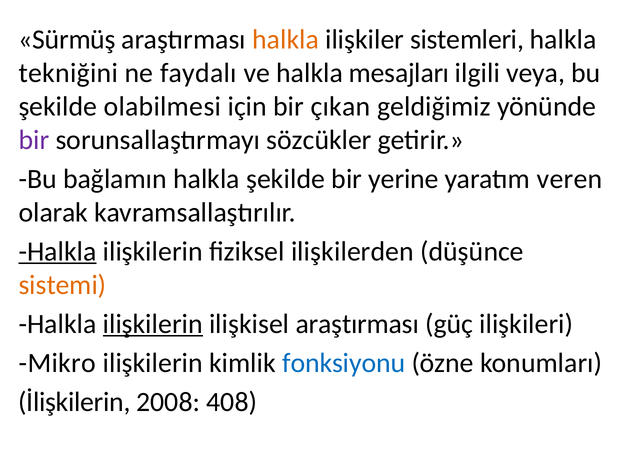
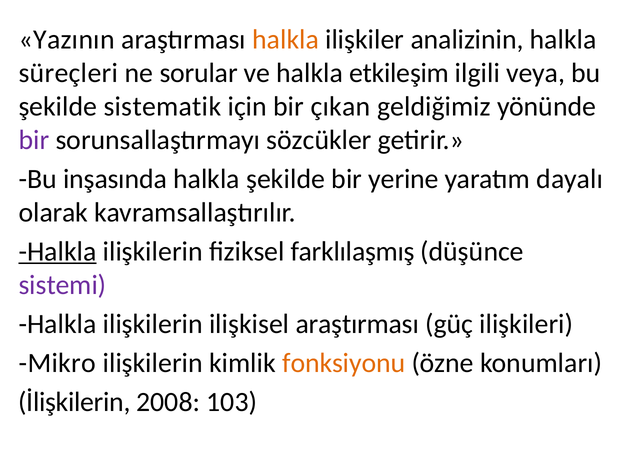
Sürmüş: Sürmüş -> Yazının
sistemleri: sistemleri -> analizinin
tekniğini: tekniğini -> süreçleri
faydalı: faydalı -> sorular
mesajları: mesajları -> etkileşim
olabilmesi: olabilmesi -> sistematik
bağlamın: bağlamın -> inşasında
veren: veren -> dayalı
ilişkilerden: ilişkilerden -> farklılaşmış
sistemi colour: orange -> purple
ilişkilerin at (153, 323) underline: present -> none
fonksiyonu colour: blue -> orange
408: 408 -> 103
